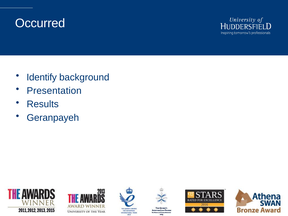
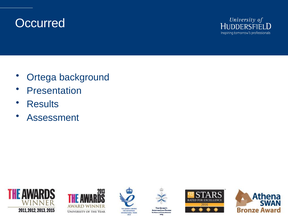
Identify: Identify -> Ortega
Geranpayeh: Geranpayeh -> Assessment
